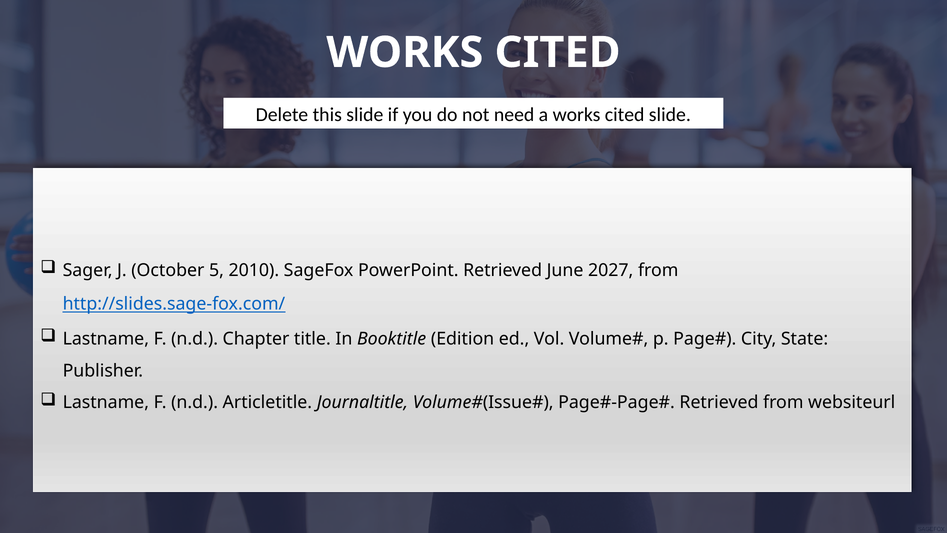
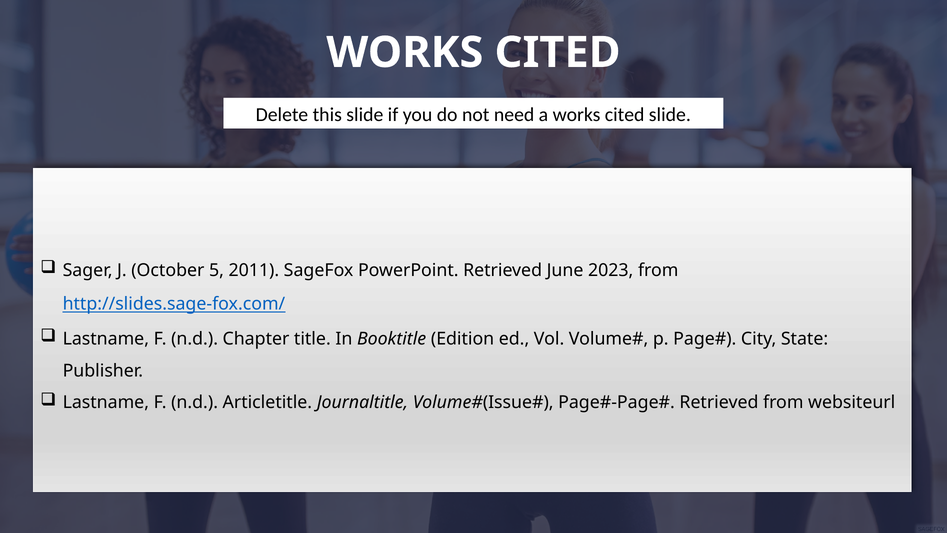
2010: 2010 -> 2011
2027: 2027 -> 2023
